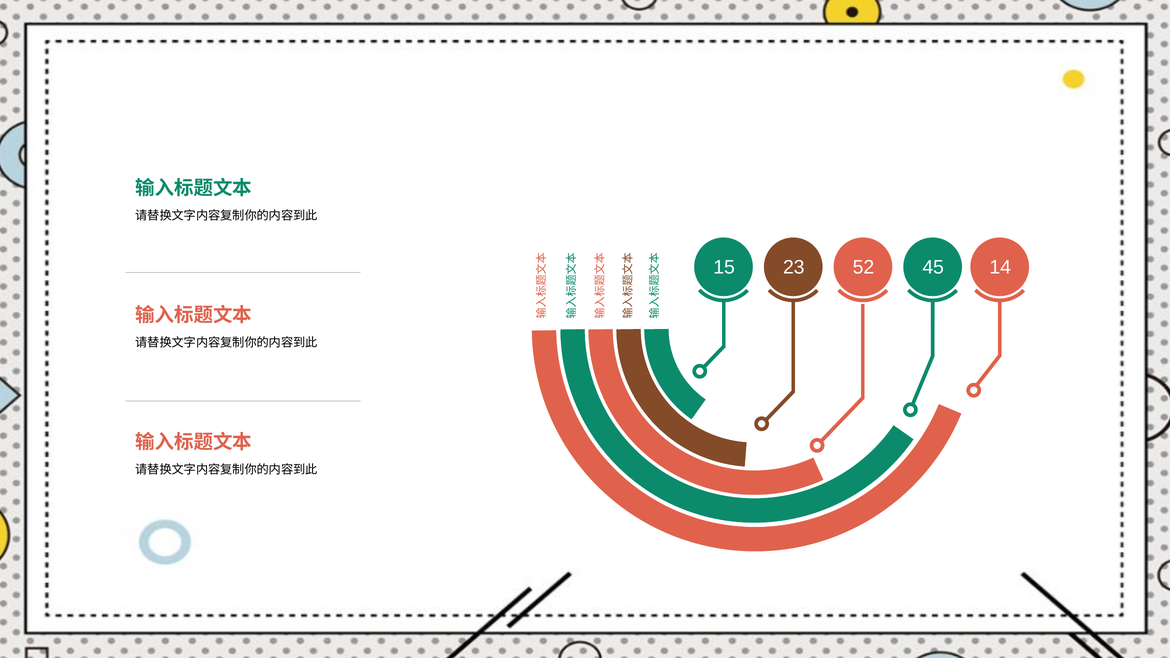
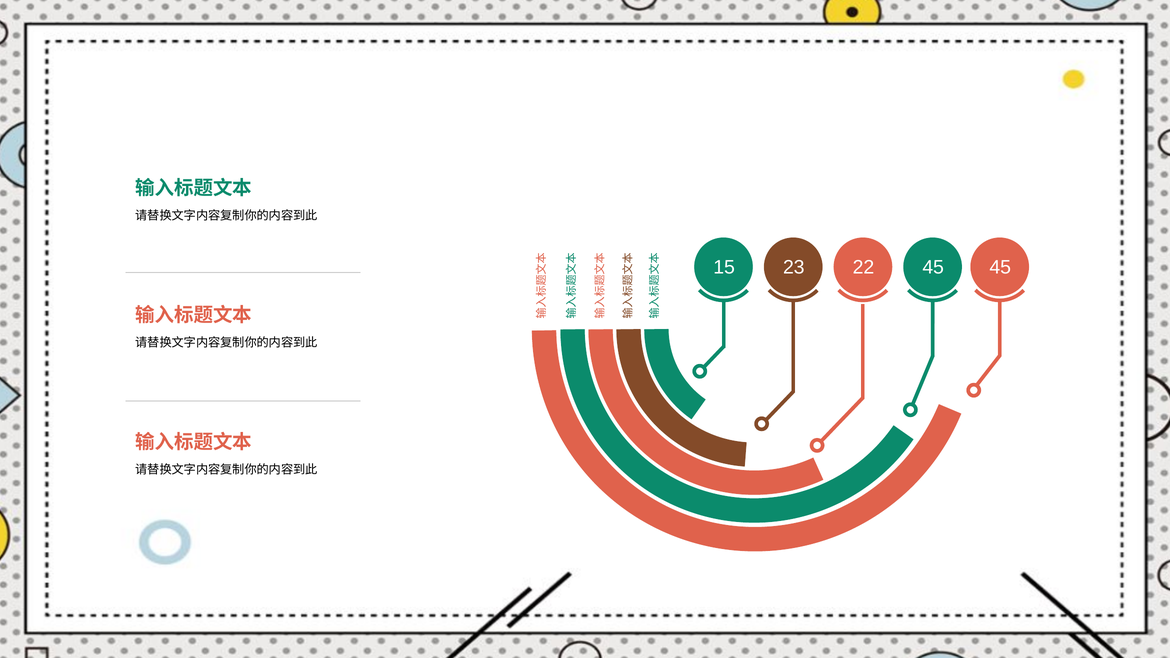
52: 52 -> 22
45 14: 14 -> 45
